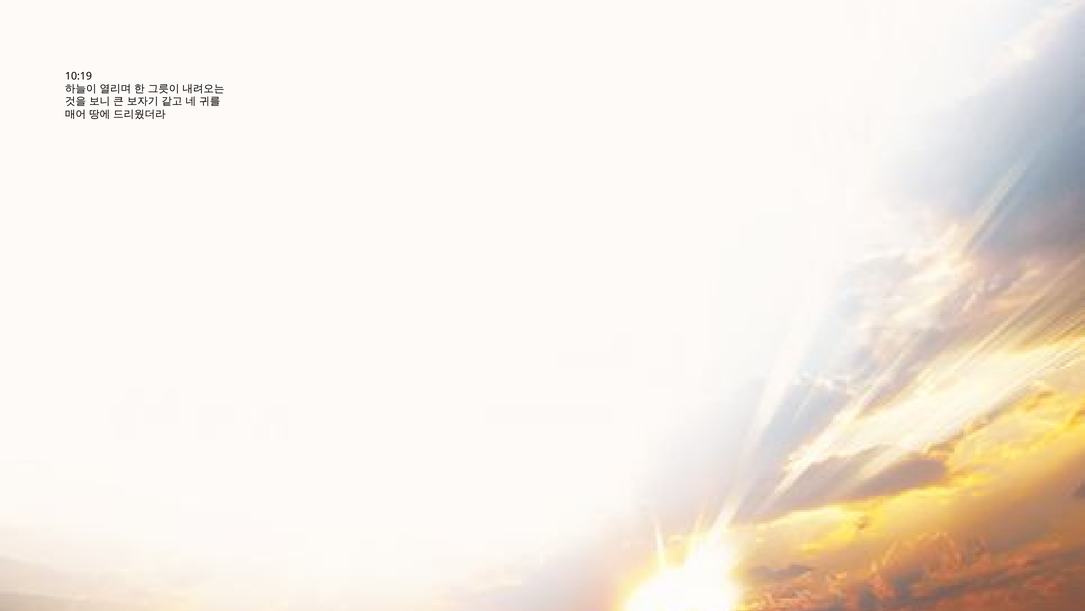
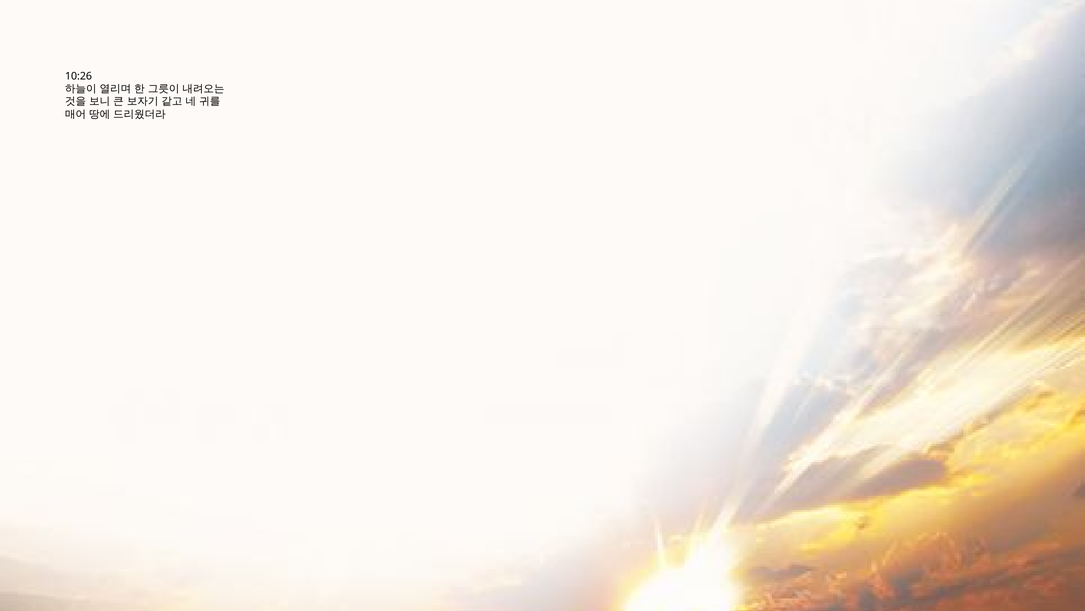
10:19: 10:19 -> 10:26
